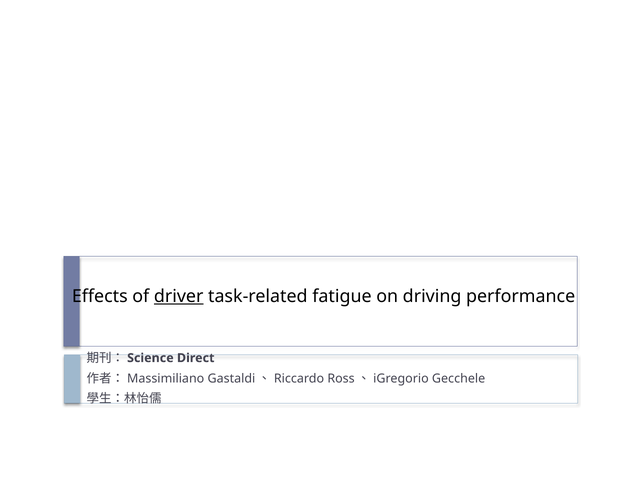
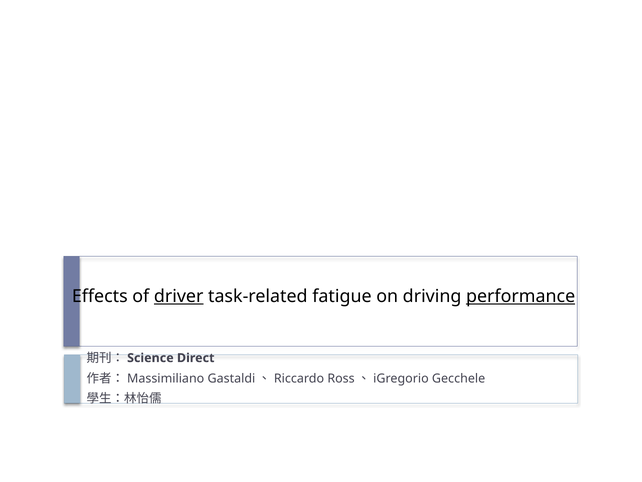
performance underline: none -> present
